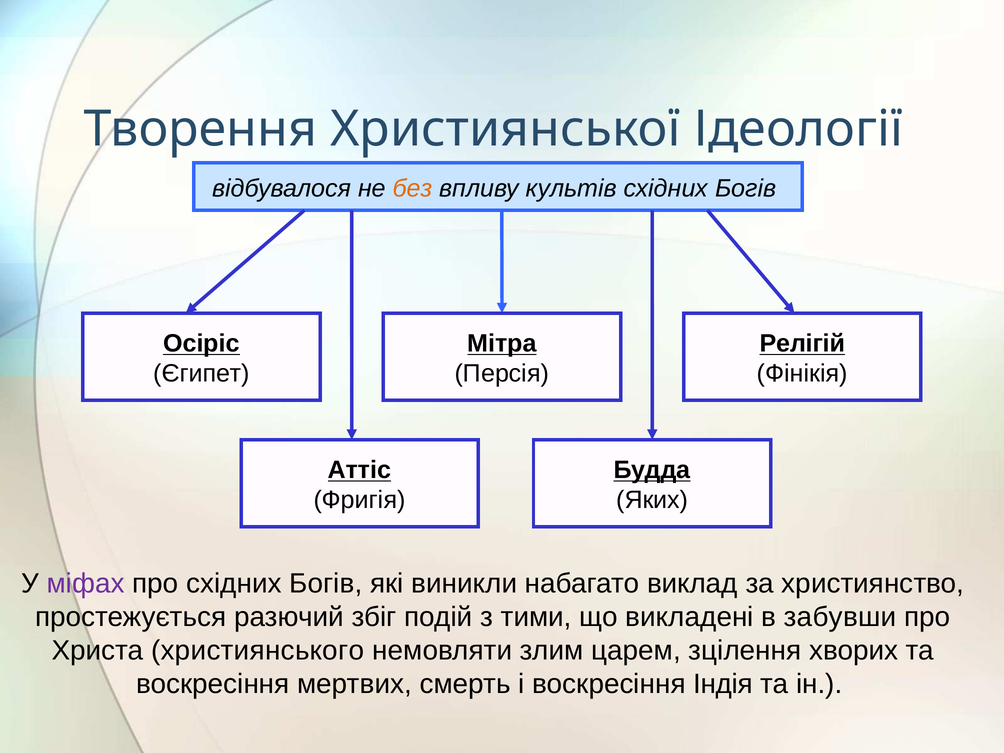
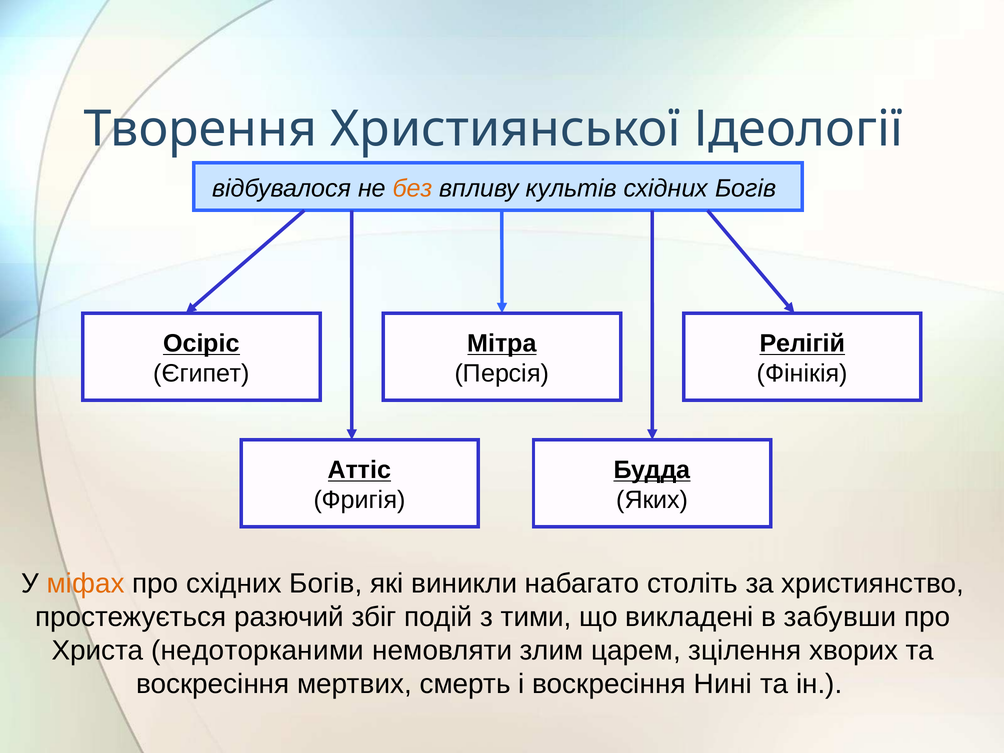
міфах colour: purple -> orange
виклад: виклад -> століть
християнського: християнського -> недоторканими
Індія: Індія -> Нині
